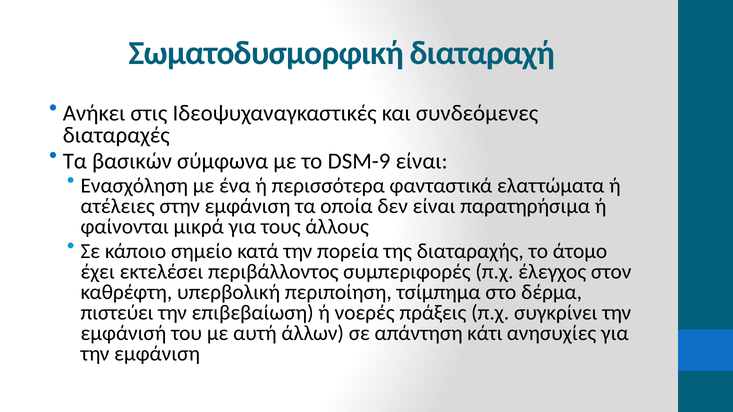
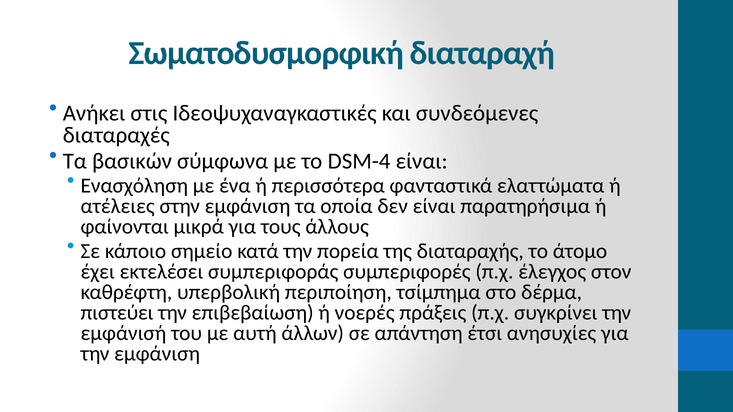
DSM-9: DSM-9 -> DSM-4
περιβάλλοντος: περιβάλλοντος -> συμπεριφοράς
κάτι: κάτι -> έτσι
